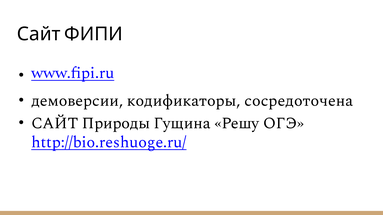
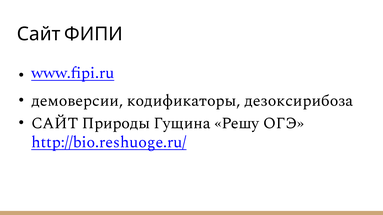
сосредоточена: сосредоточена -> дезоксирибоза
